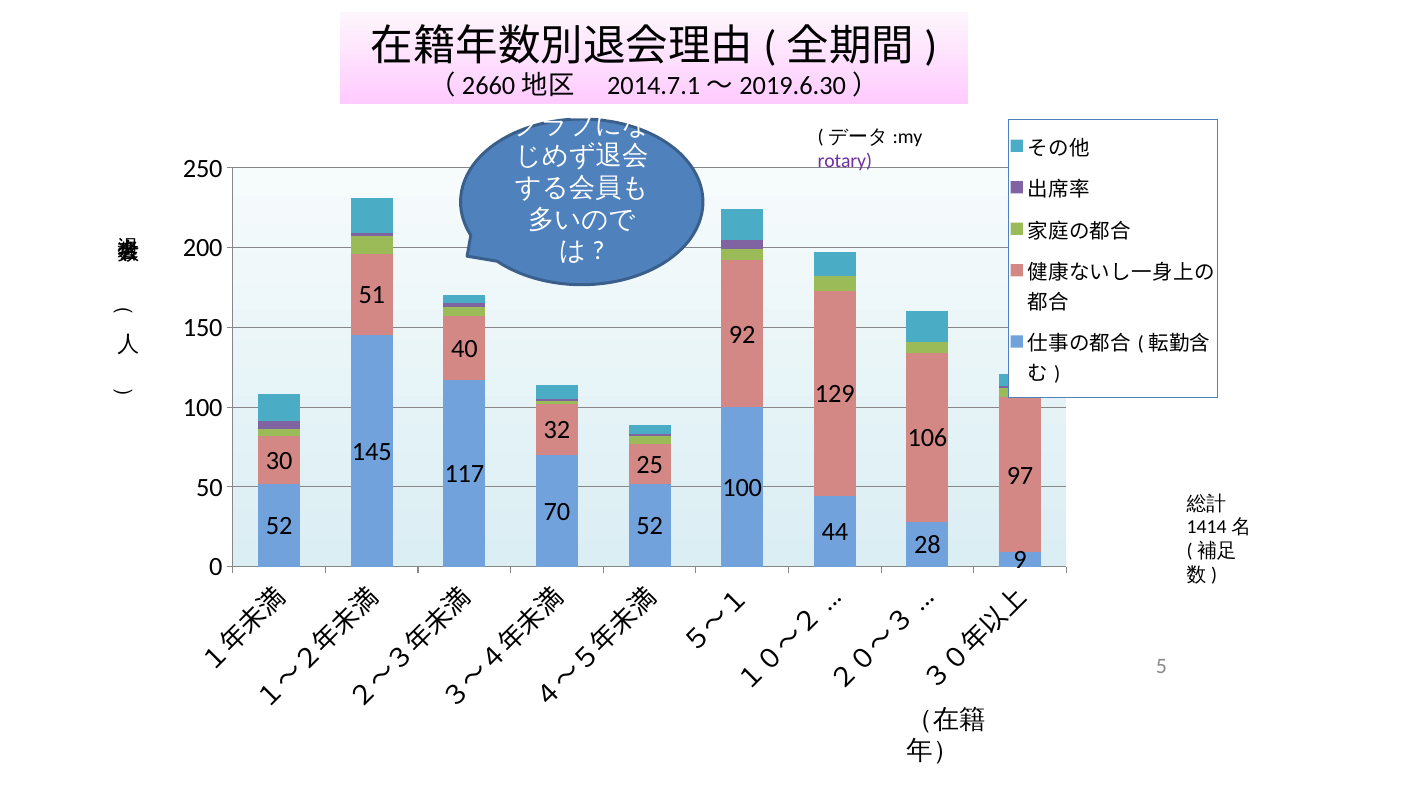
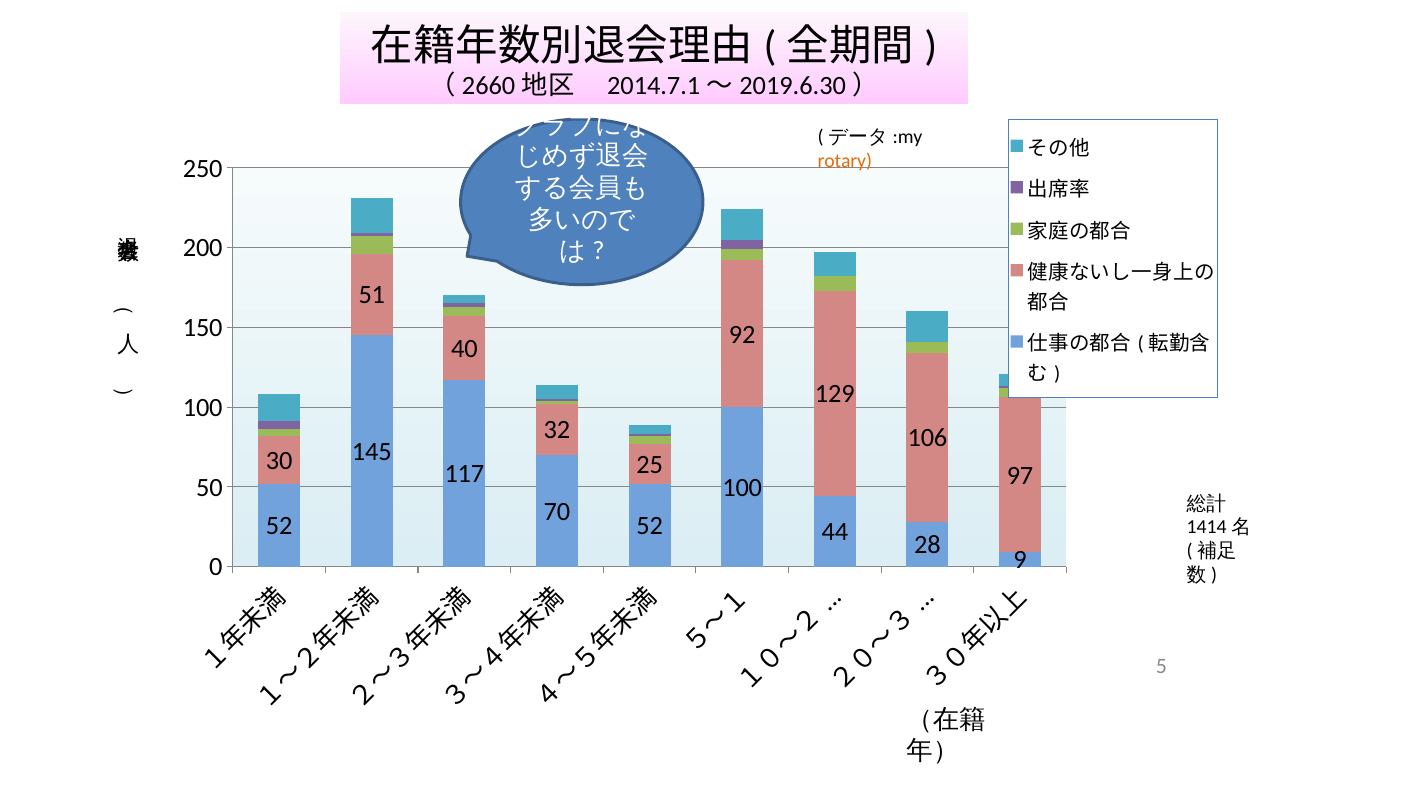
rotary colour: purple -> orange
